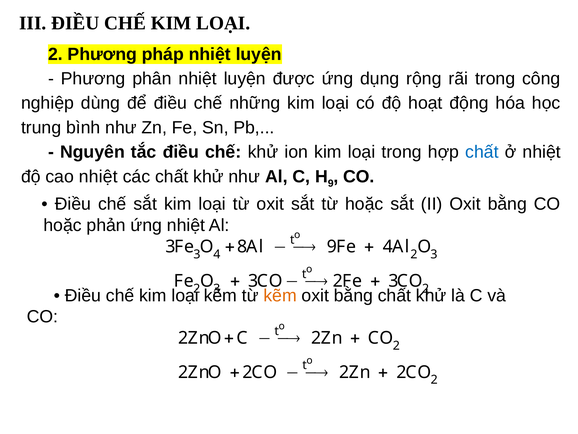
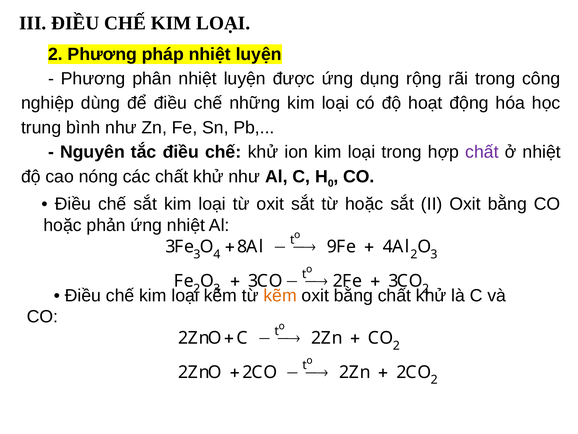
chất at (482, 152) colour: blue -> purple
cao nhiệt: nhiệt -> nóng
9: 9 -> 0
